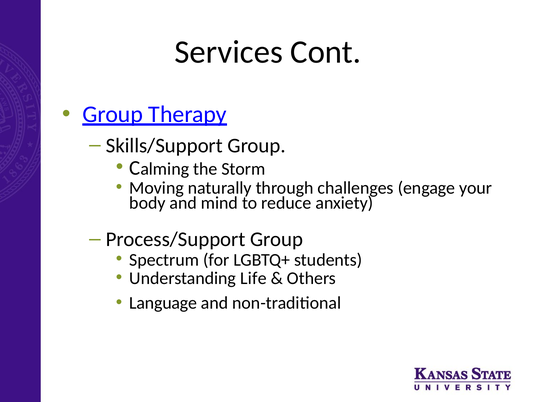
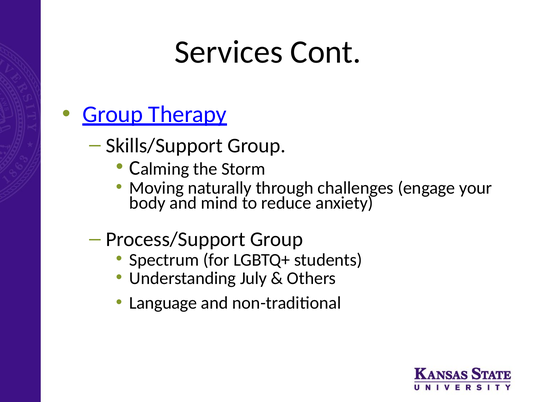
Life: Life -> July
